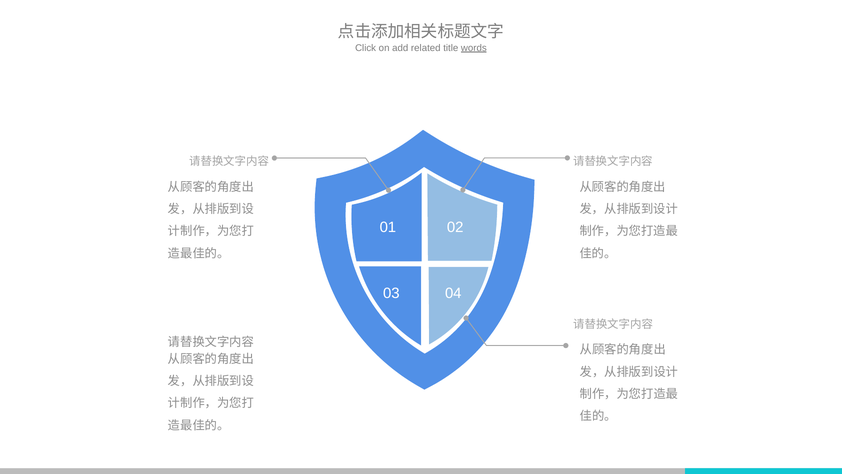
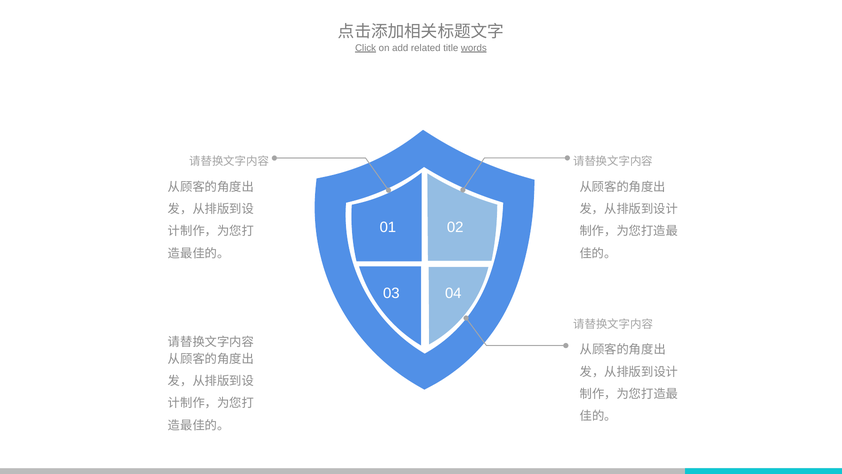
Click underline: none -> present
